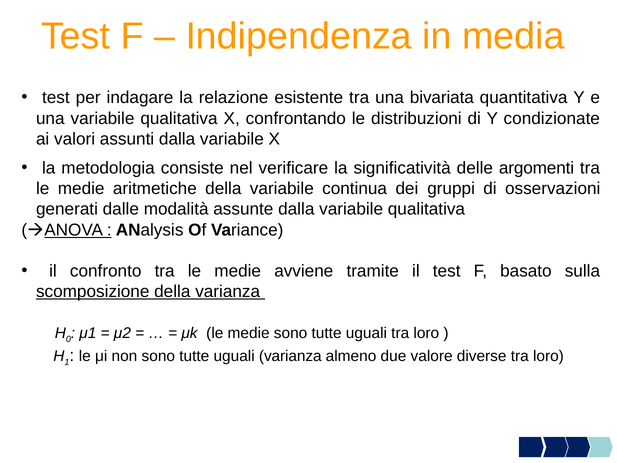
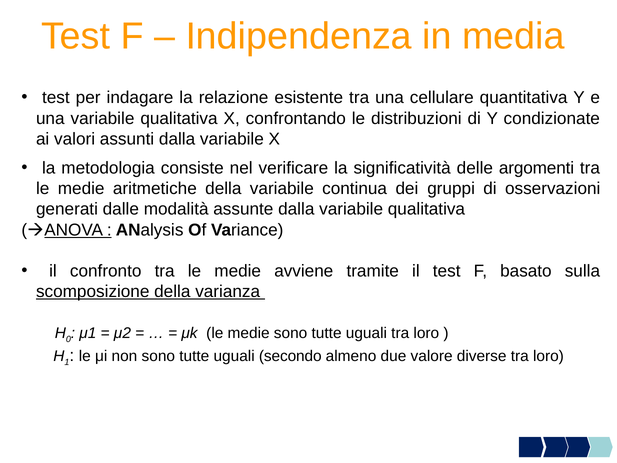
bivariata: bivariata -> cellulare
uguali varianza: varianza -> secondo
